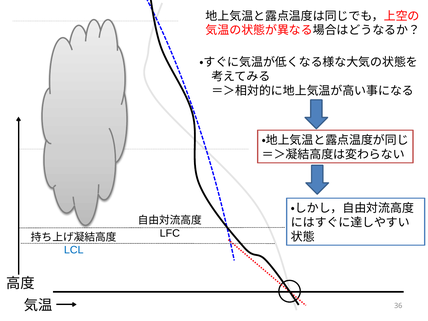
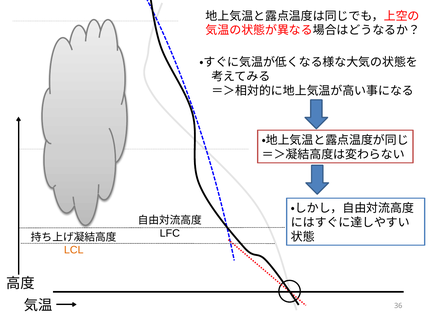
LCL colour: blue -> orange
